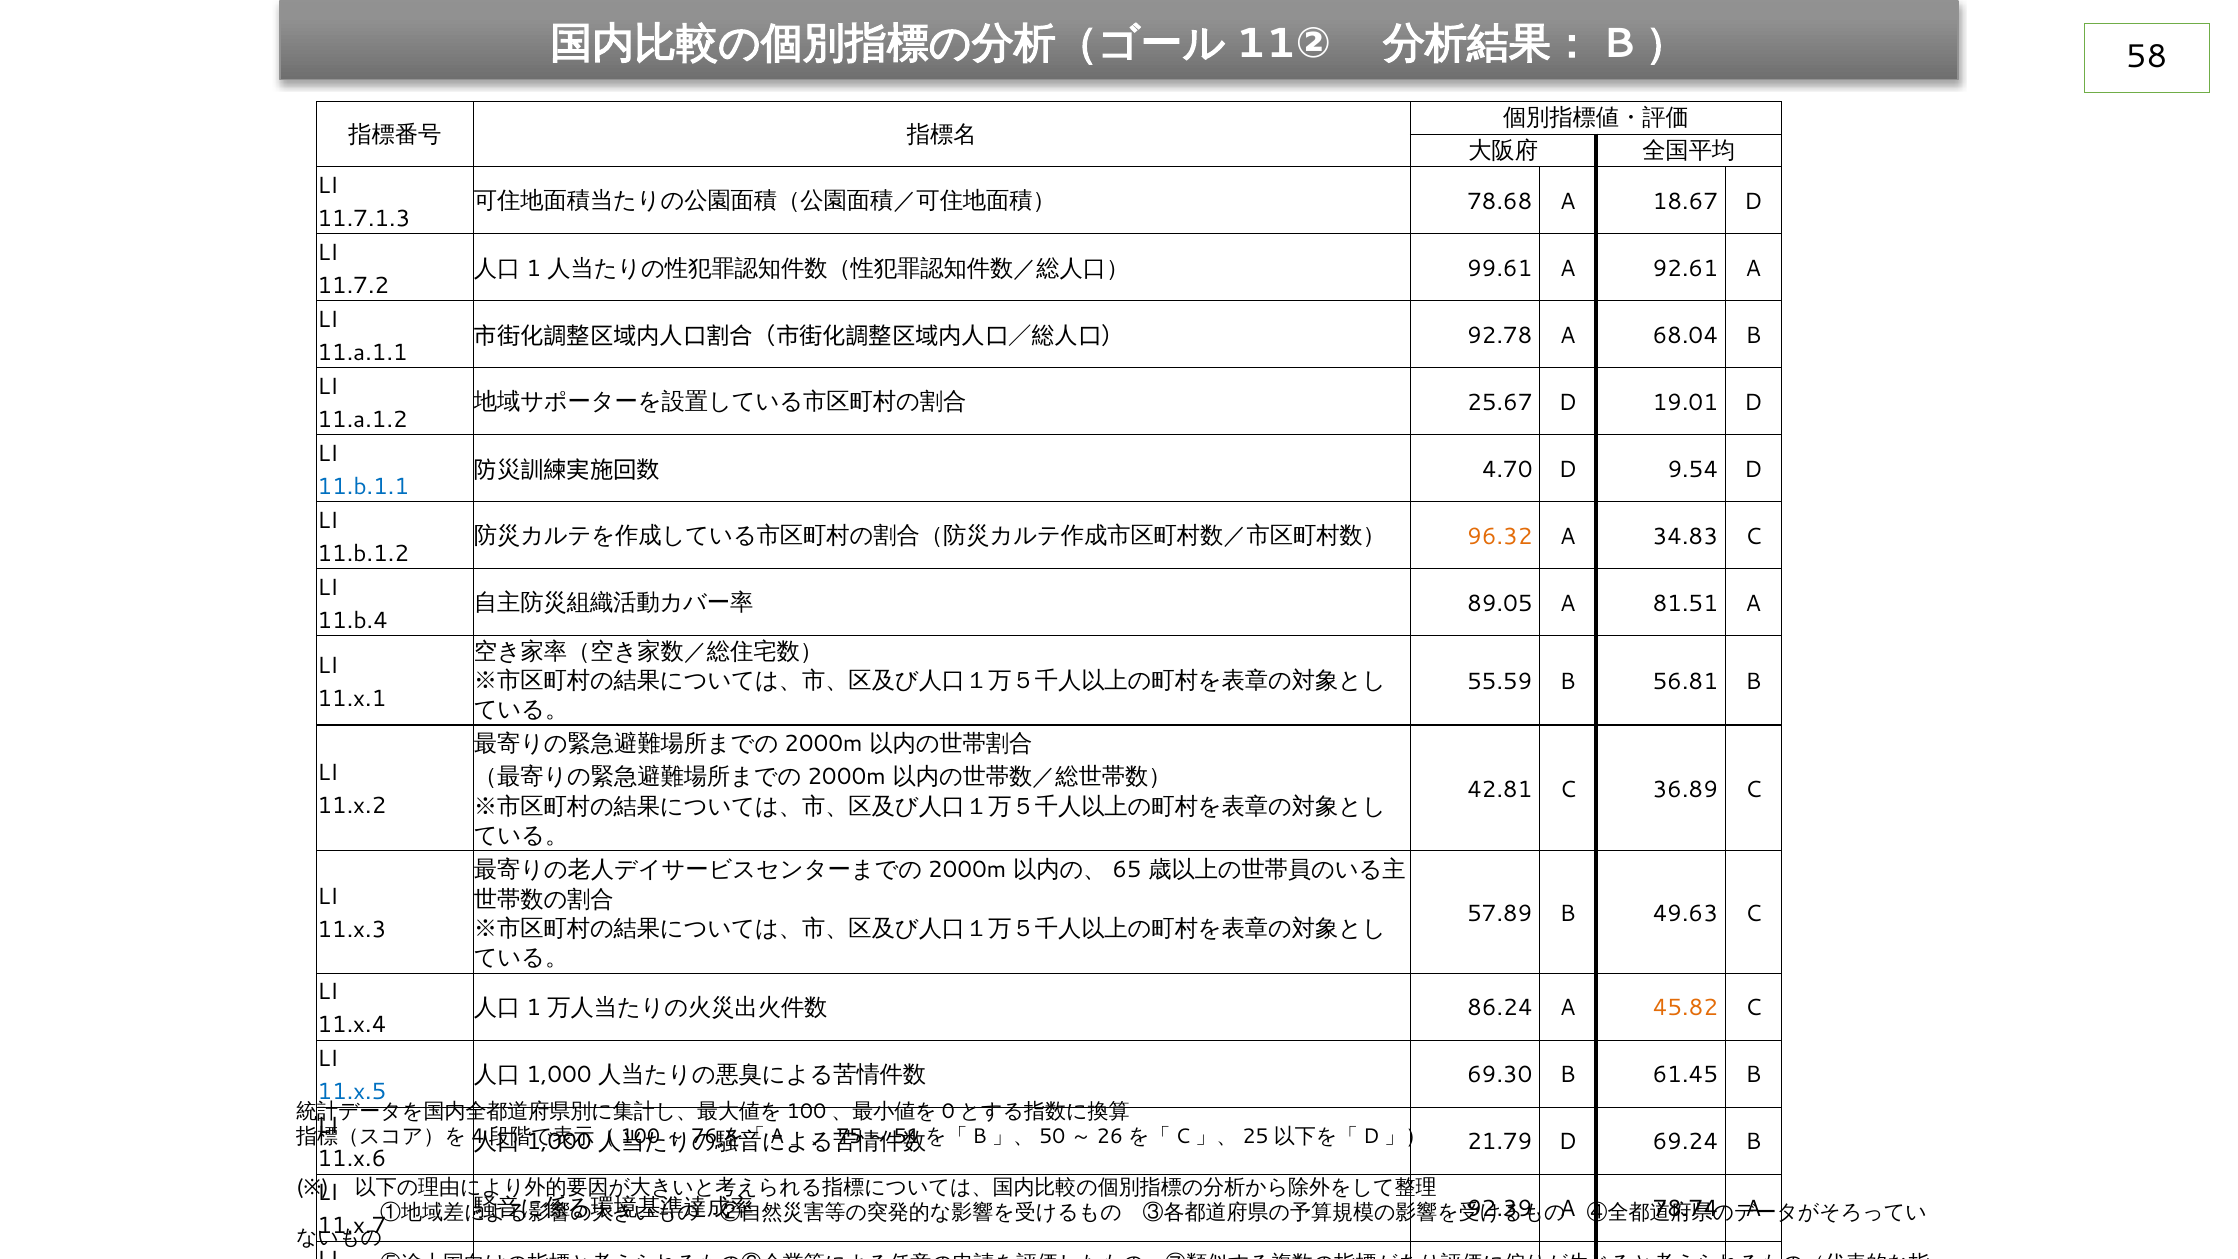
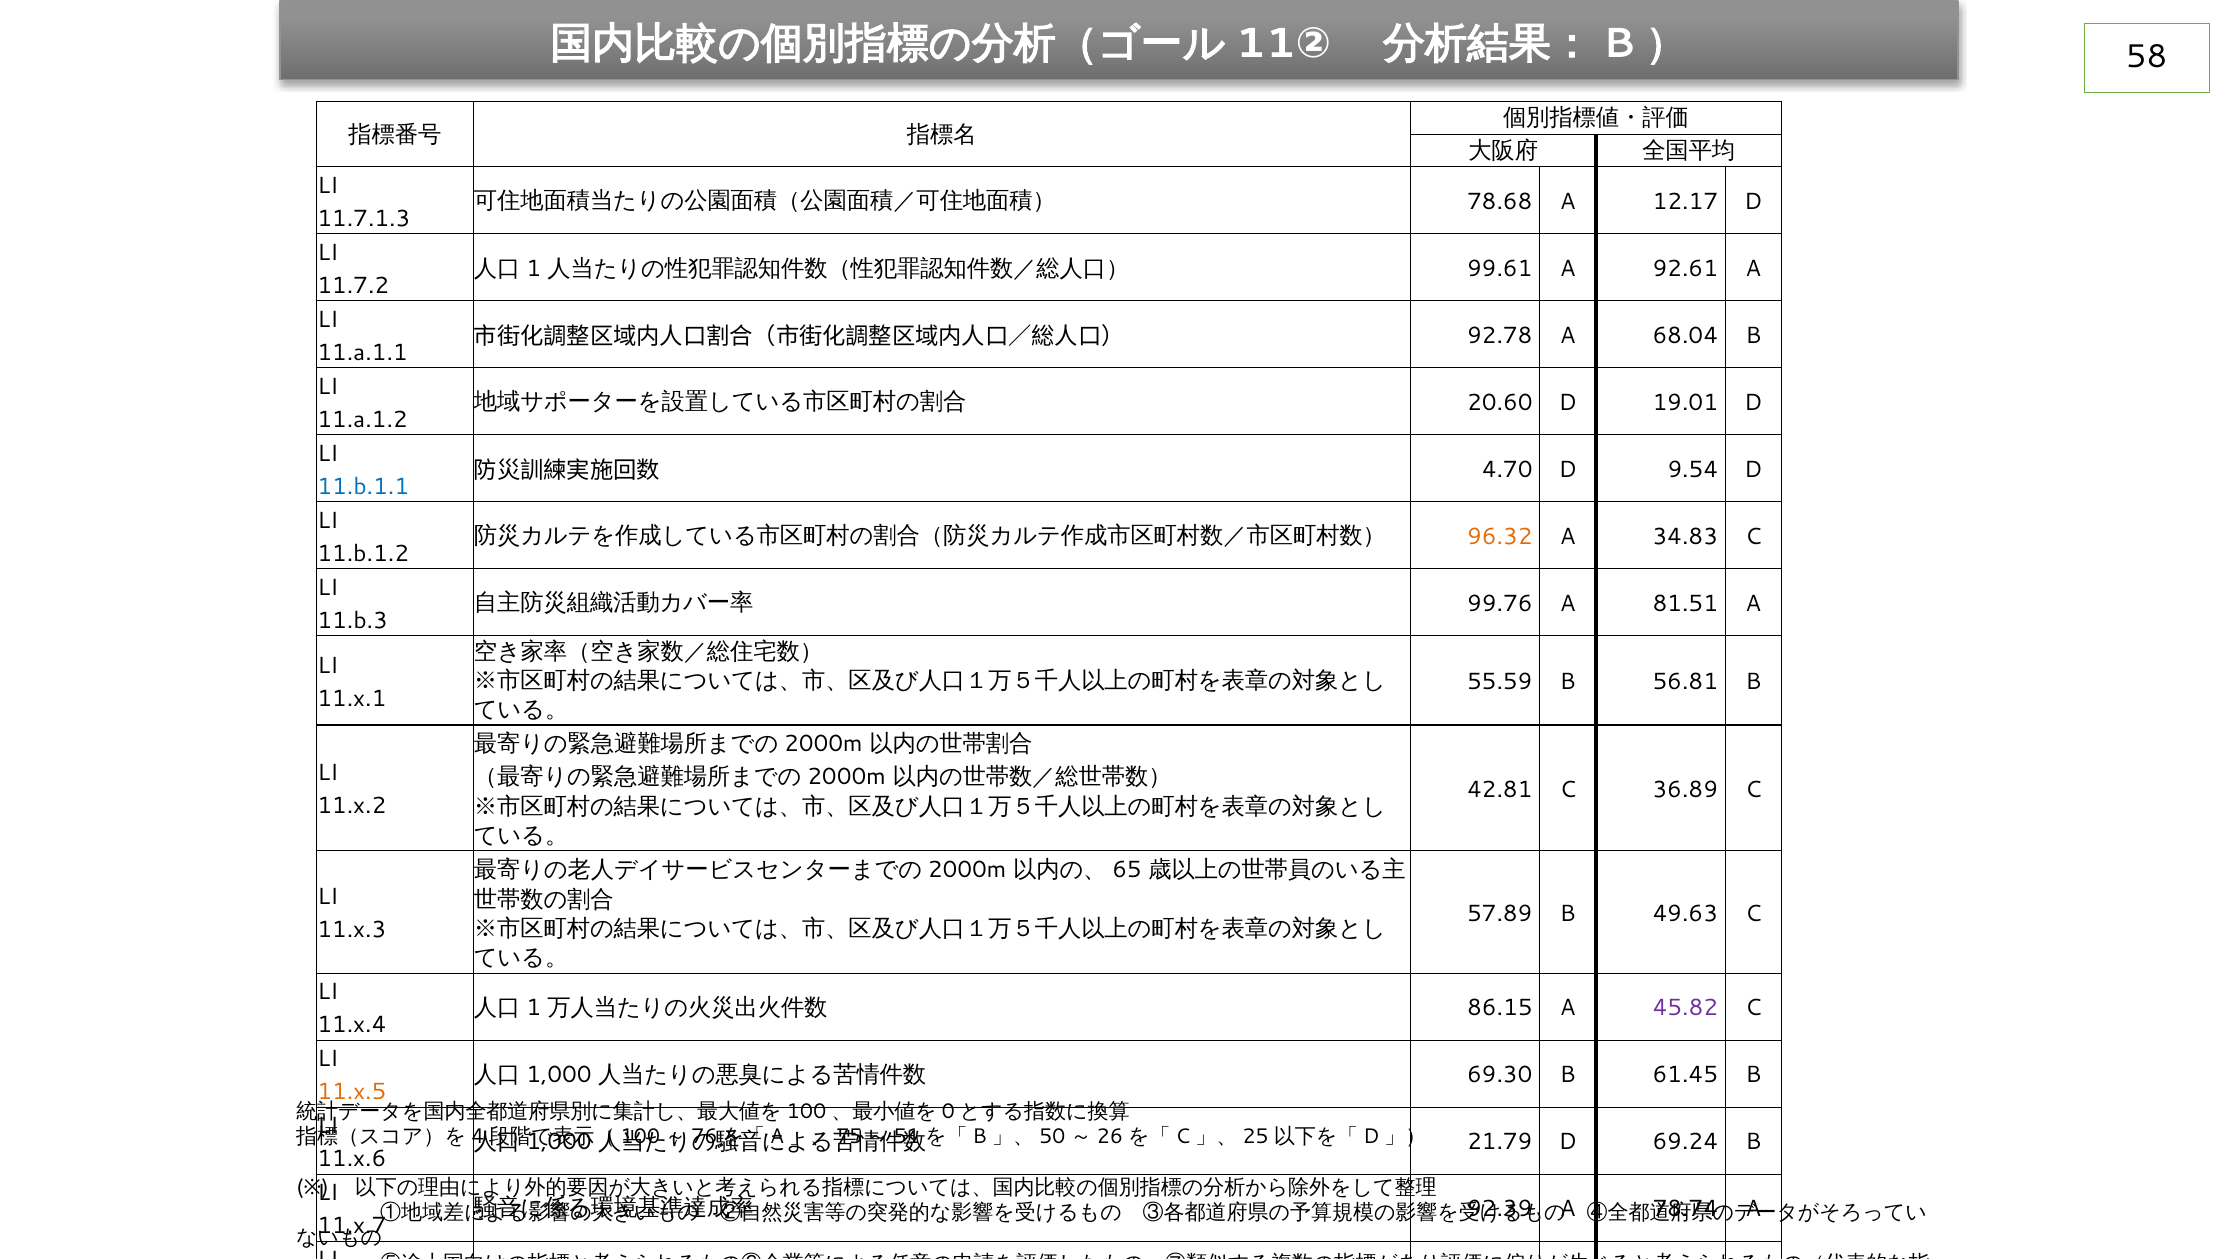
18.67: 18.67 -> 12.17
25.67: 25.67 -> 20.60
89.05: 89.05 -> 99.76
11.b.4: 11.b.4 -> 11.b.3
86.24: 86.24 -> 86.15
45.82 colour: orange -> purple
11.x.5 colour: blue -> orange
